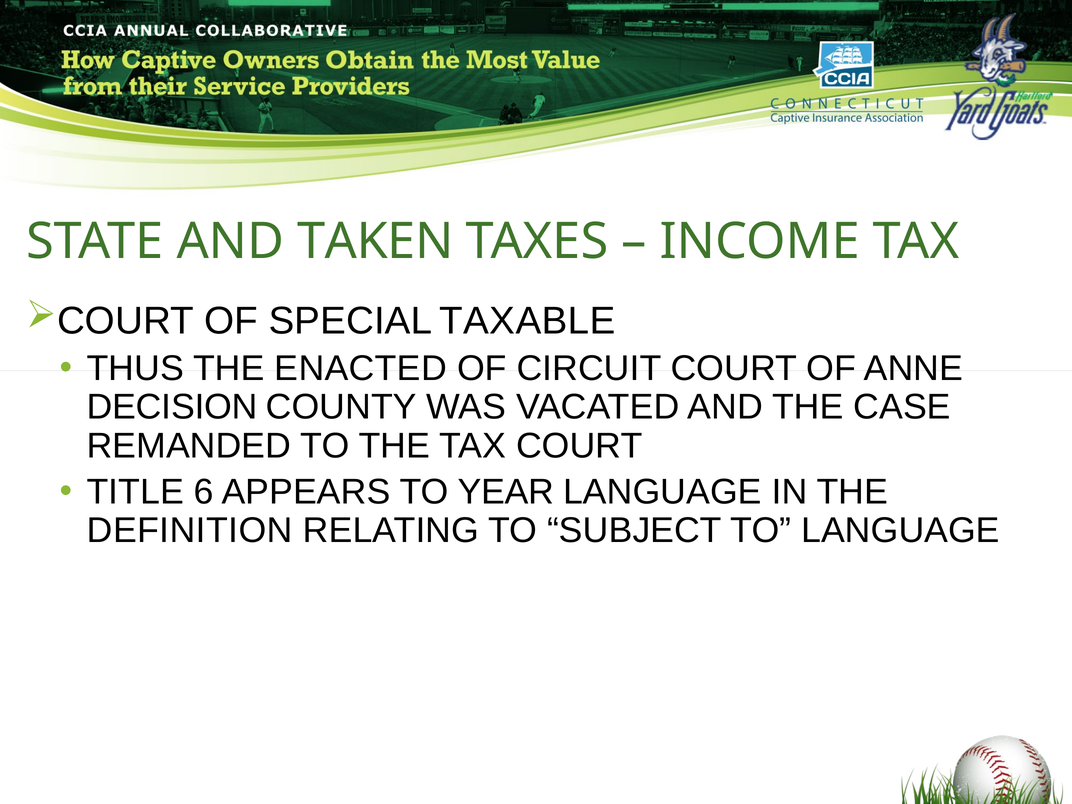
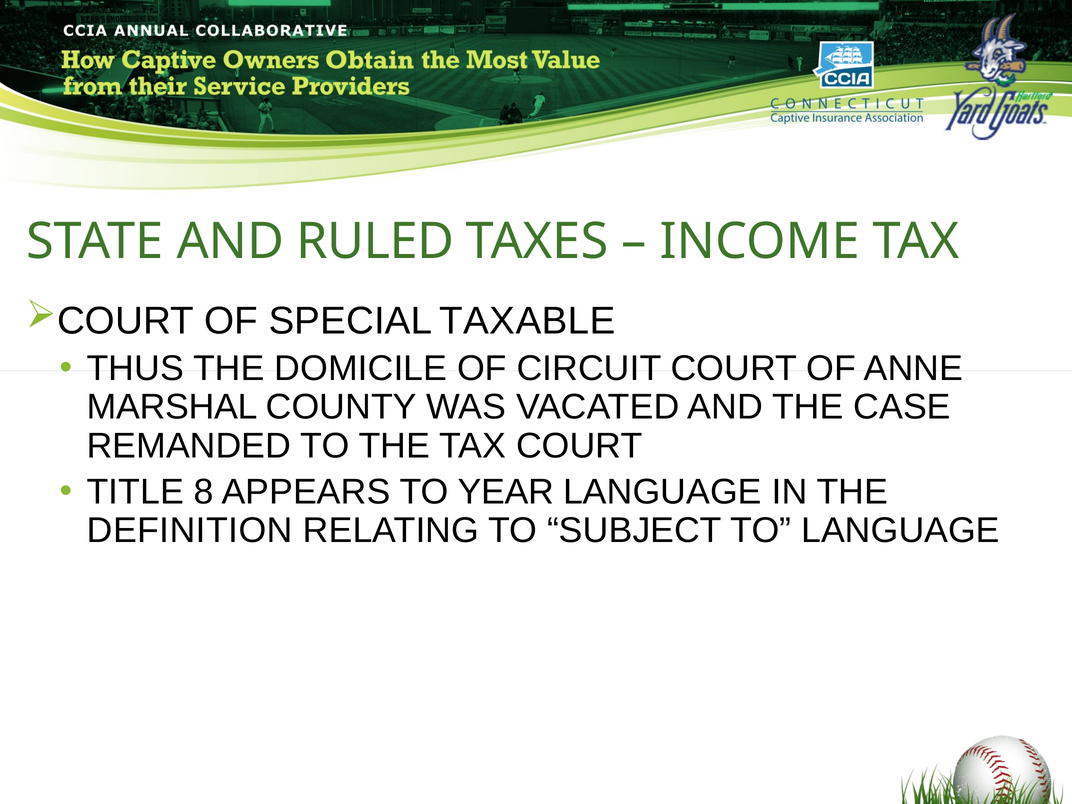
TAKEN: TAKEN -> RULED
ENACTED: ENACTED -> DOMICILE
DECISION: DECISION -> MARSHAL
6: 6 -> 8
